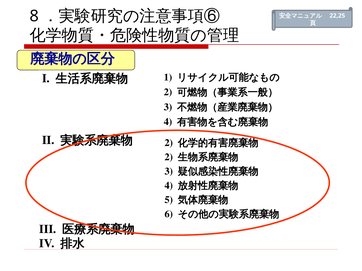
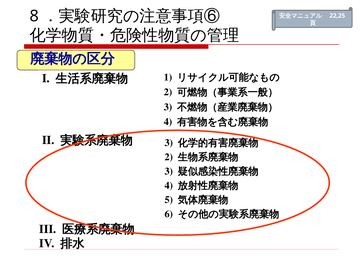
2 at (169, 143): 2 -> 3
